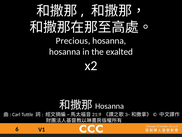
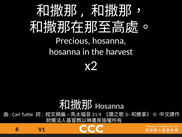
exalted: exalted -> harvest
